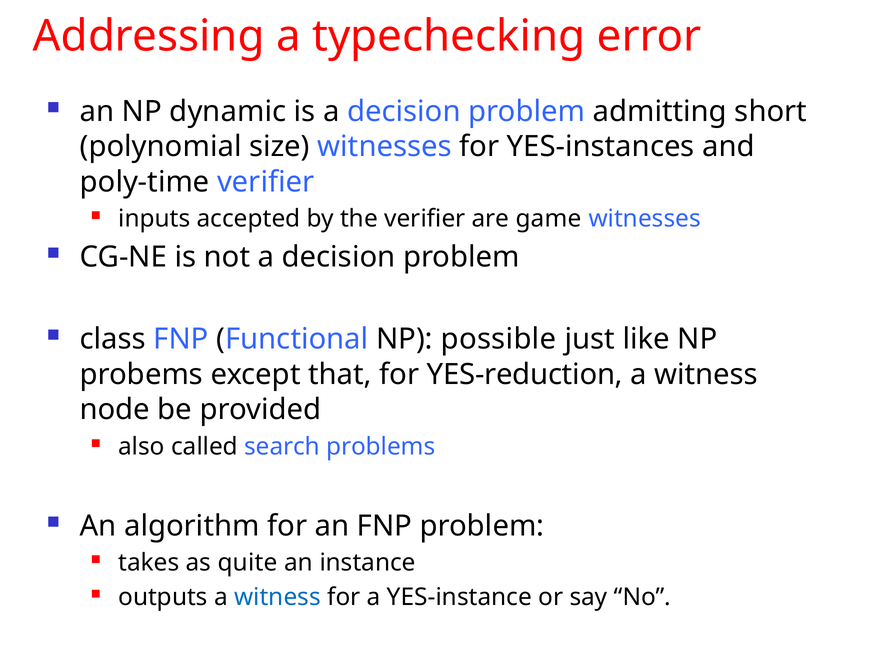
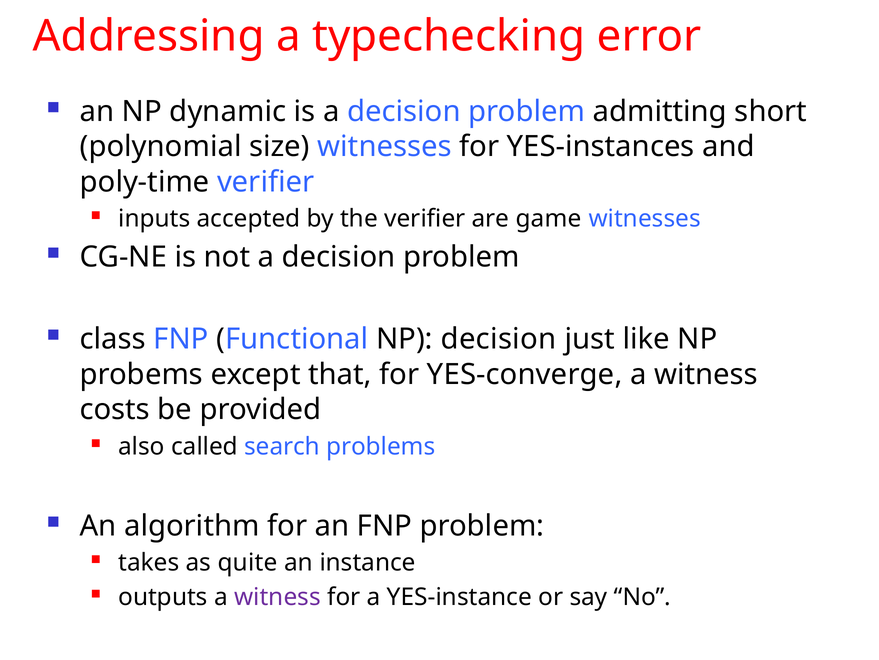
NP possible: possible -> decision
YES-reduction: YES-reduction -> YES-converge
node: node -> costs
witness at (277, 596) colour: blue -> purple
